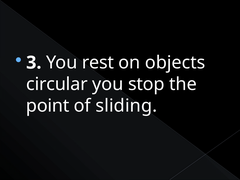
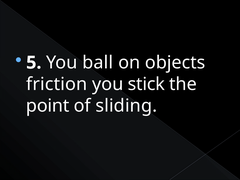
3: 3 -> 5
rest: rest -> ball
circular: circular -> friction
stop: stop -> stick
